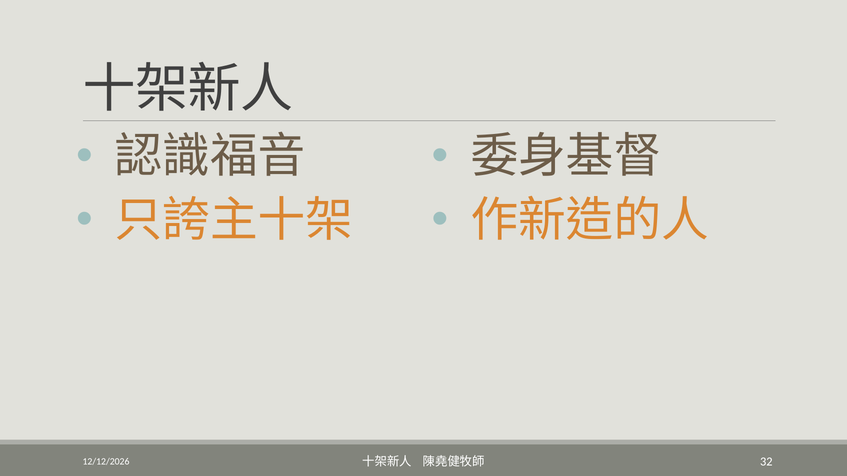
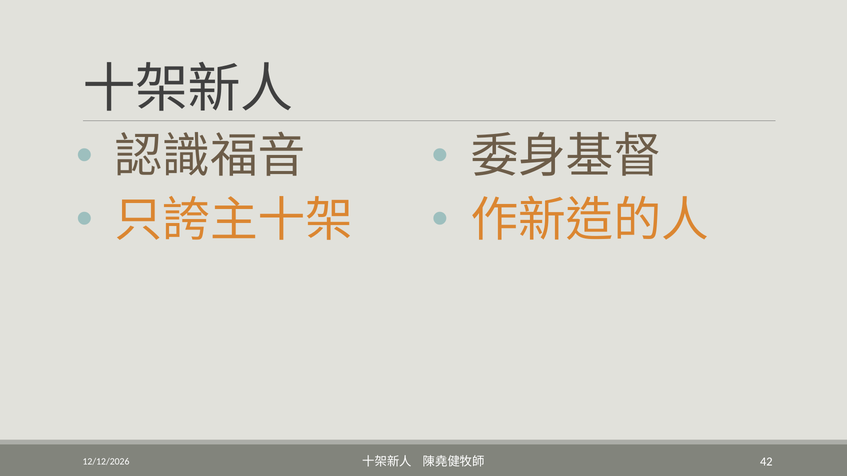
32: 32 -> 42
